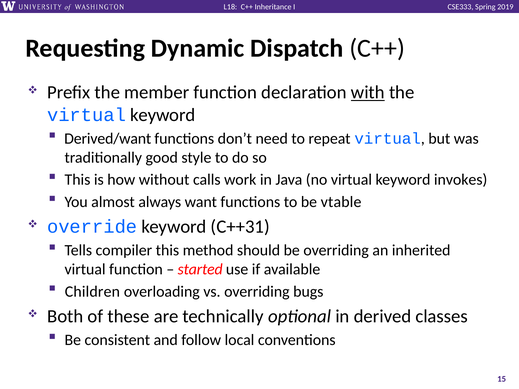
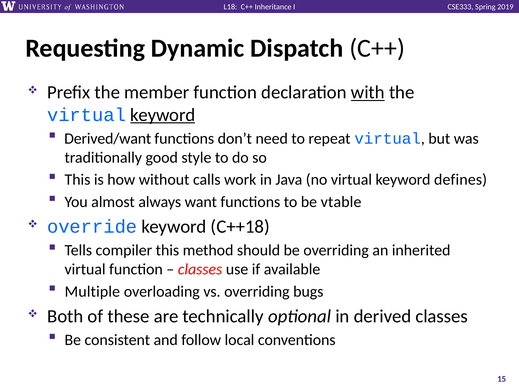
keyword at (163, 115) underline: none -> present
invokes: invokes -> defines
C++31: C++31 -> C++18
started at (200, 269): started -> classes
Children: Children -> Multiple
